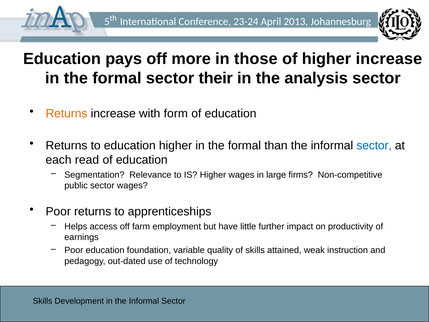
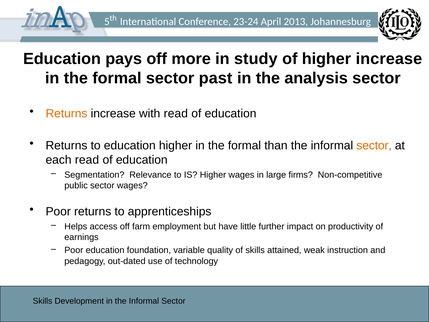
those: those -> study
their: their -> past
with form: form -> read
sector at (374, 146) colour: blue -> orange
